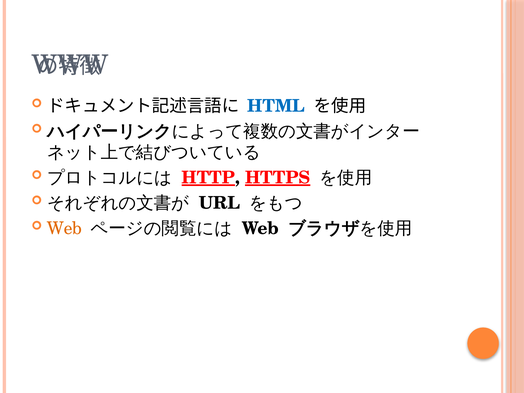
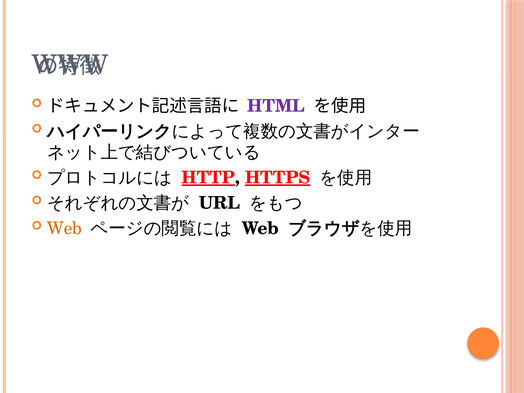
HTML colour: blue -> purple
